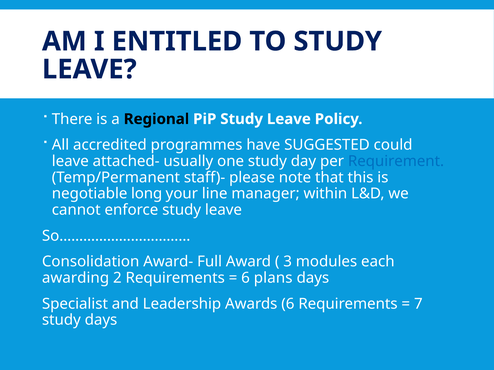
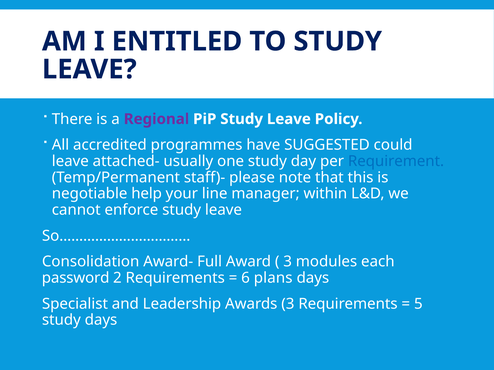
Regional colour: black -> purple
long: long -> help
awarding: awarding -> password
Awards 6: 6 -> 3
7: 7 -> 5
